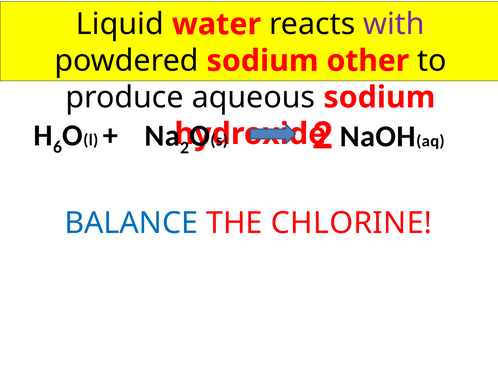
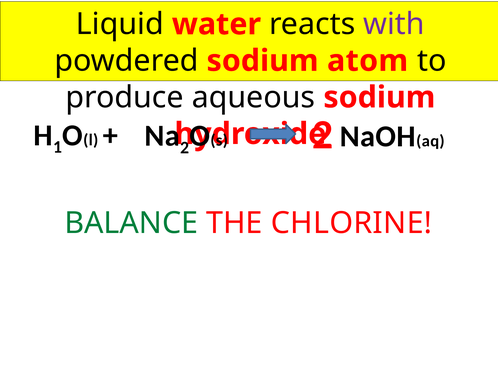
other: other -> atom
6: 6 -> 1
BALANCE colour: blue -> green
